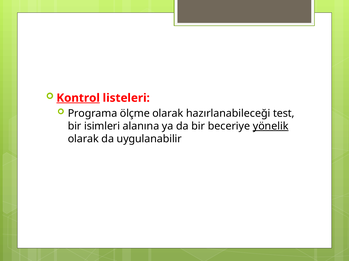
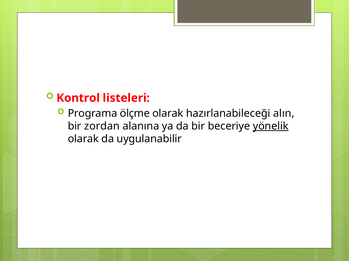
Kontrol underline: present -> none
test: test -> alın
isimleri: isimleri -> zordan
